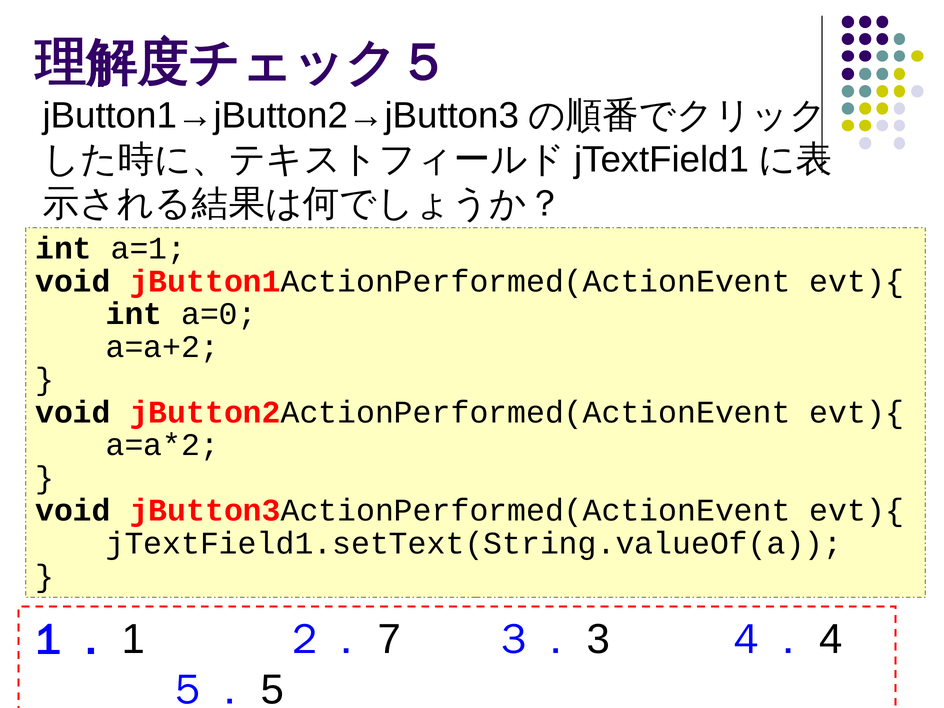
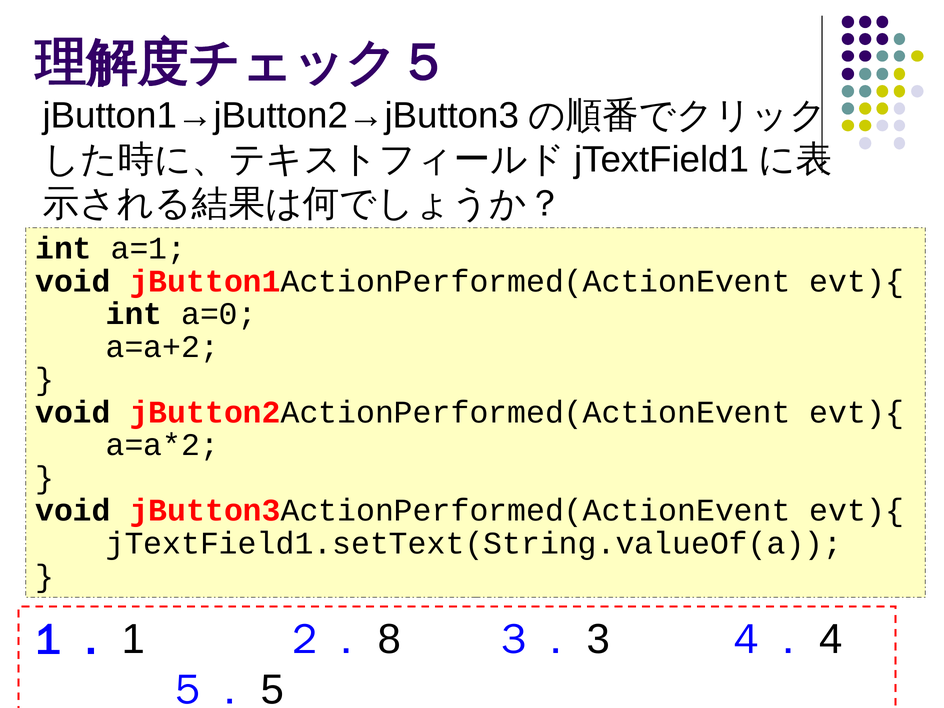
7: 7 -> 8
